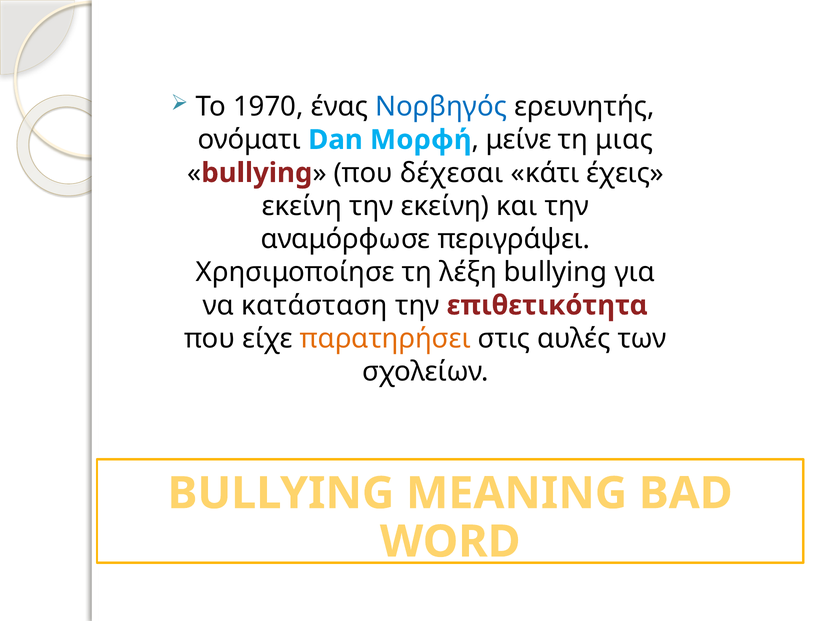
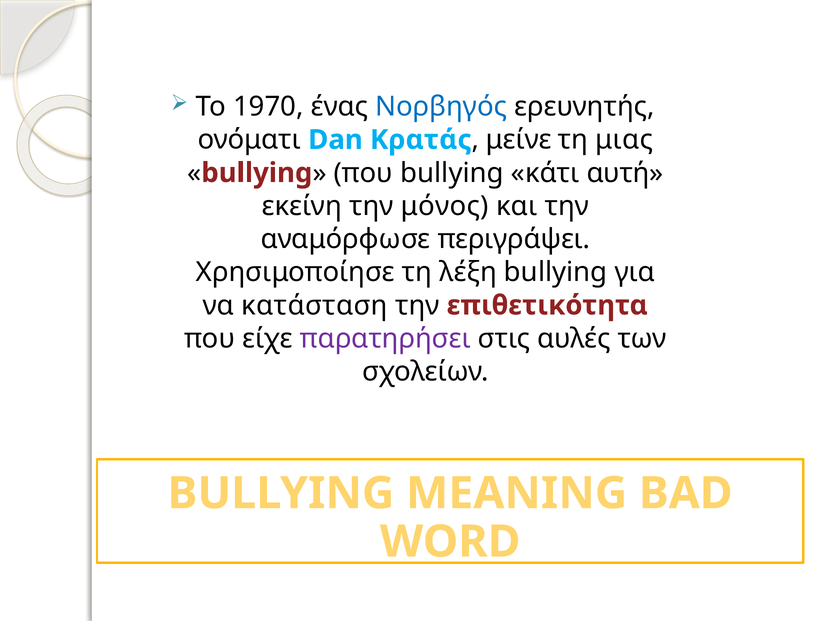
Μορφή: Μορφή -> Κρατάς
που δέχεσαι: δέχεσαι -> bullying
έχεις: έχεις -> αυτή
την εκείνη: εκείνη -> μόνος
παρατηρήσει colour: orange -> purple
